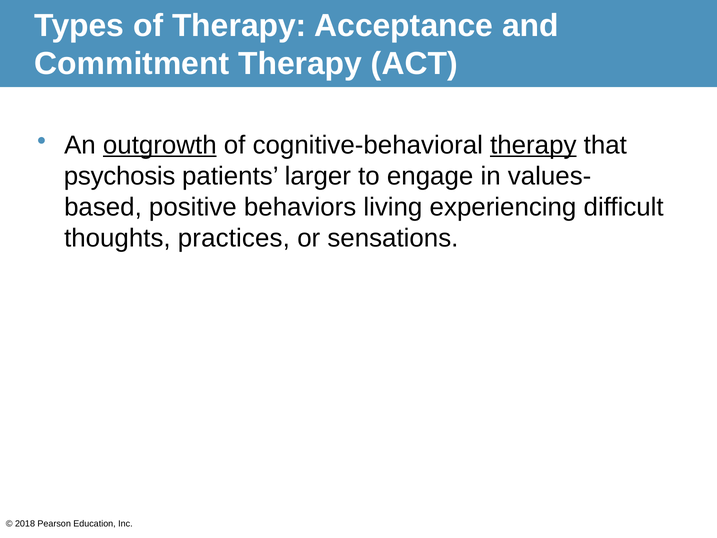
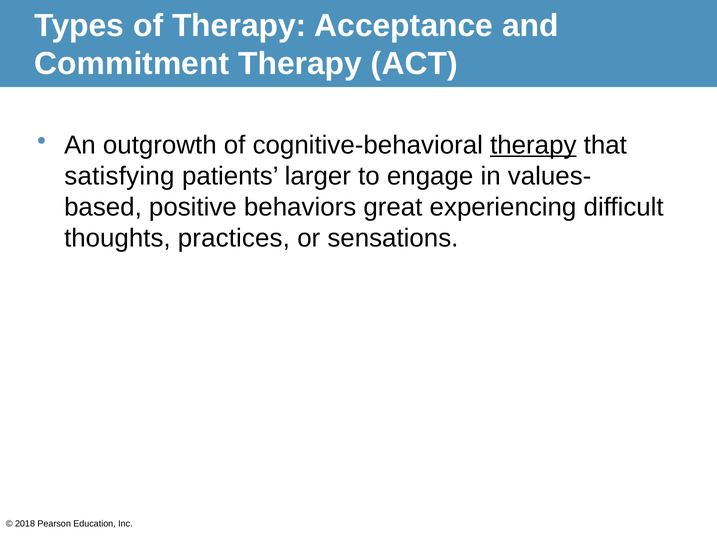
outgrowth underline: present -> none
psychosis: psychosis -> satisfying
living: living -> great
